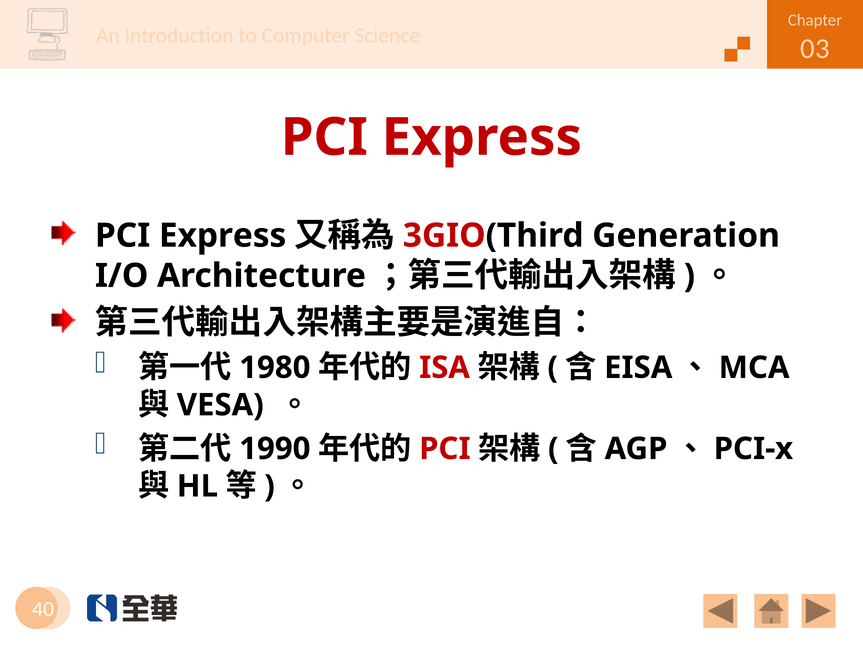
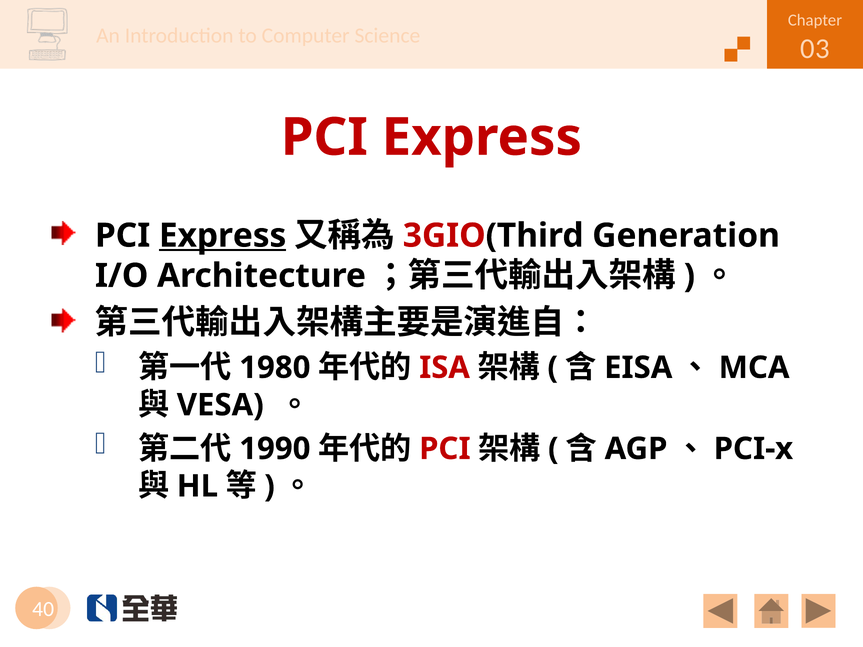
Express at (223, 236) underline: none -> present
